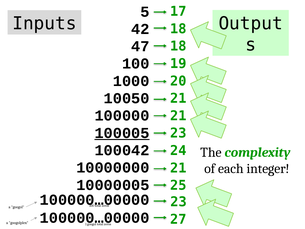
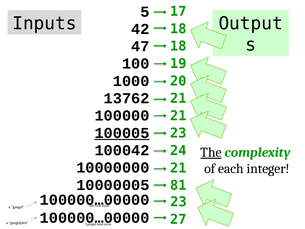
10050: 10050 -> 13762
The underline: none -> present
25: 25 -> 81
